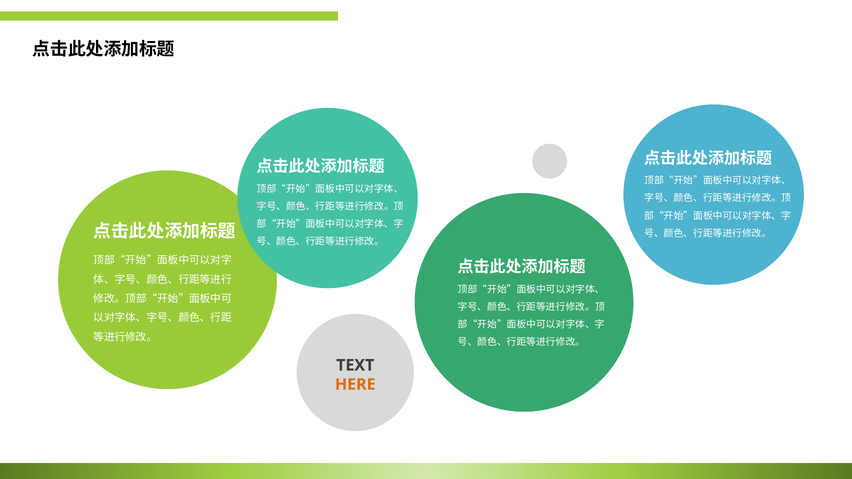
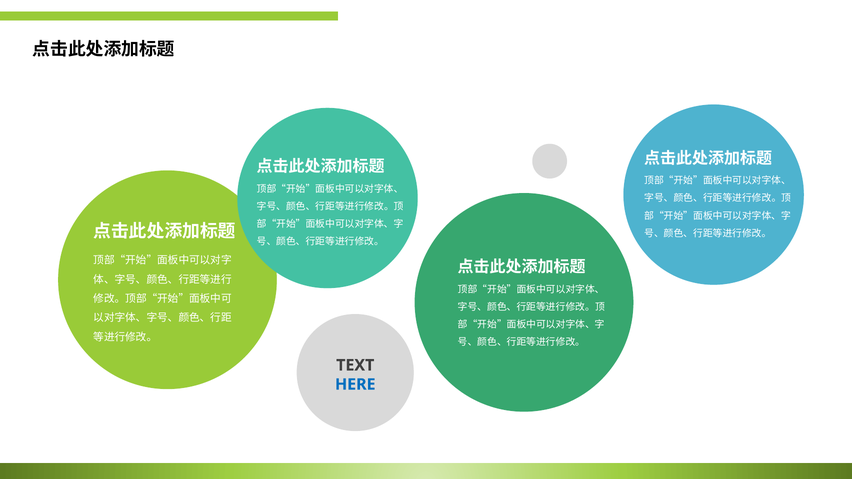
HERE colour: orange -> blue
